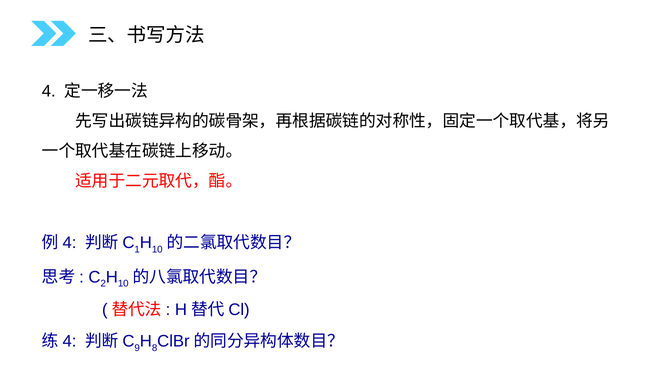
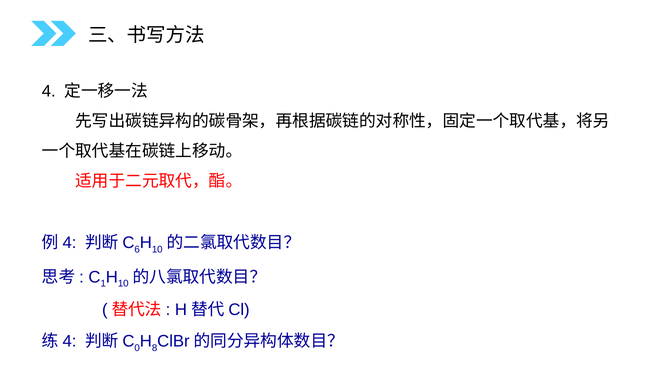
1: 1 -> 6
2: 2 -> 1
9: 9 -> 0
